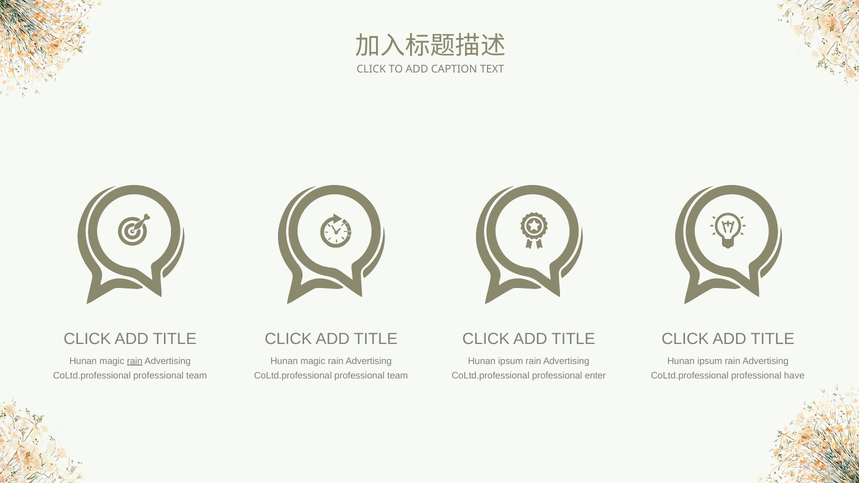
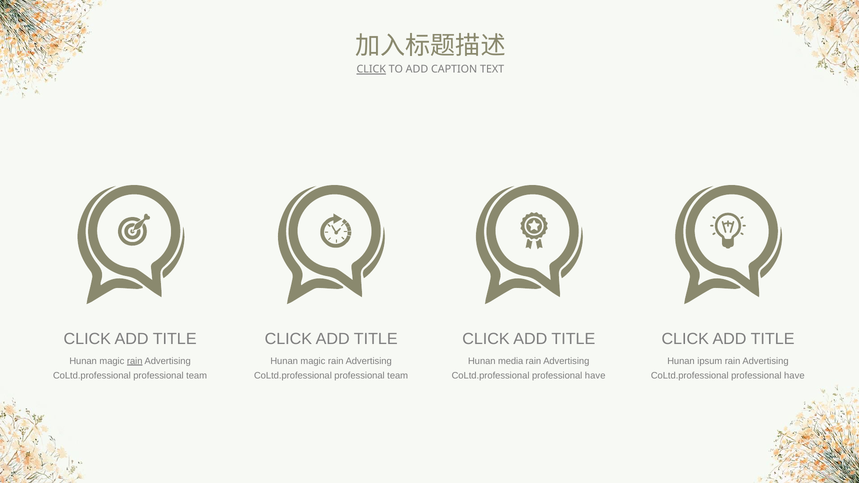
CLICK at (371, 69) underline: none -> present
ipsum at (511, 361): ipsum -> media
enter at (595, 376): enter -> have
